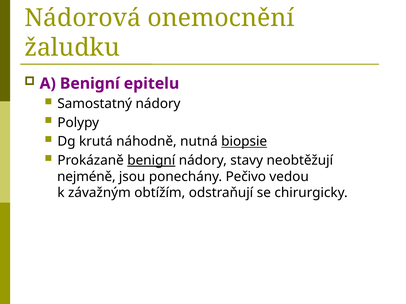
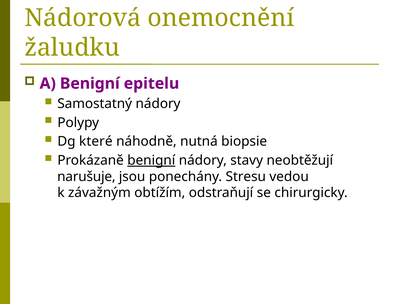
krutá: krutá -> které
biopsie underline: present -> none
nejméně: nejméně -> narušuje
Pečivo: Pečivo -> Stresu
